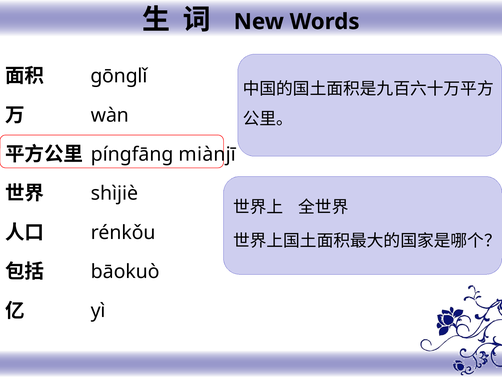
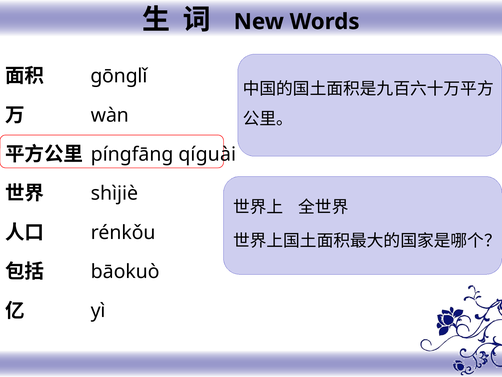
miànjī: miànjī -> qíguài
